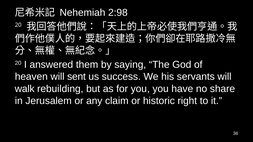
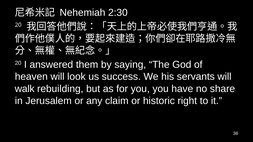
2:98: 2:98 -> 2:30
sent: sent -> look
